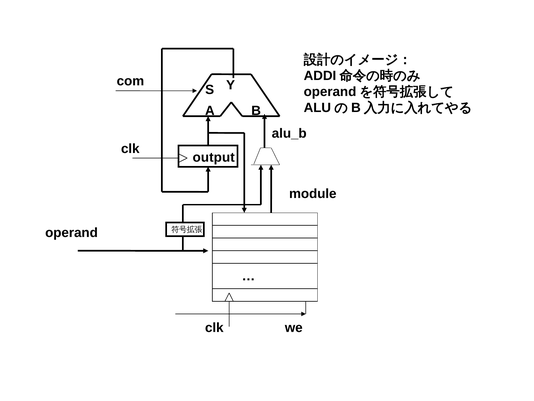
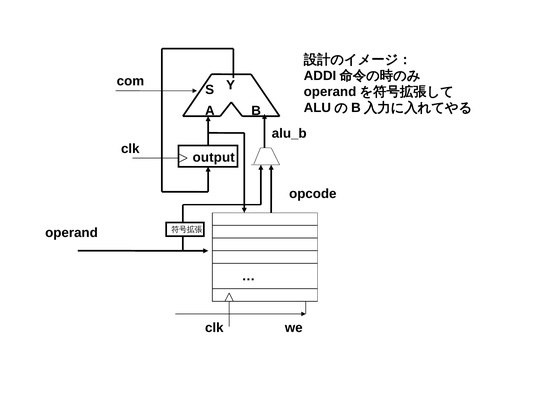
module: module -> opcode
